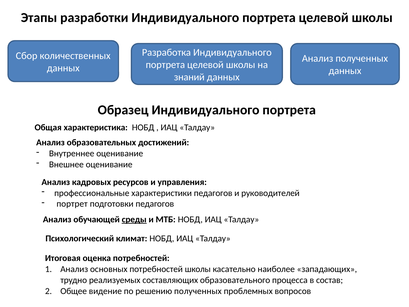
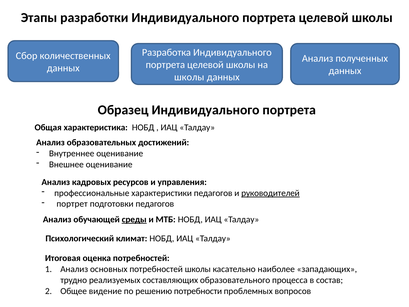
знаний at (189, 77): знаний -> школы
руководителей underline: none -> present
решению полученных: полученных -> потребности
